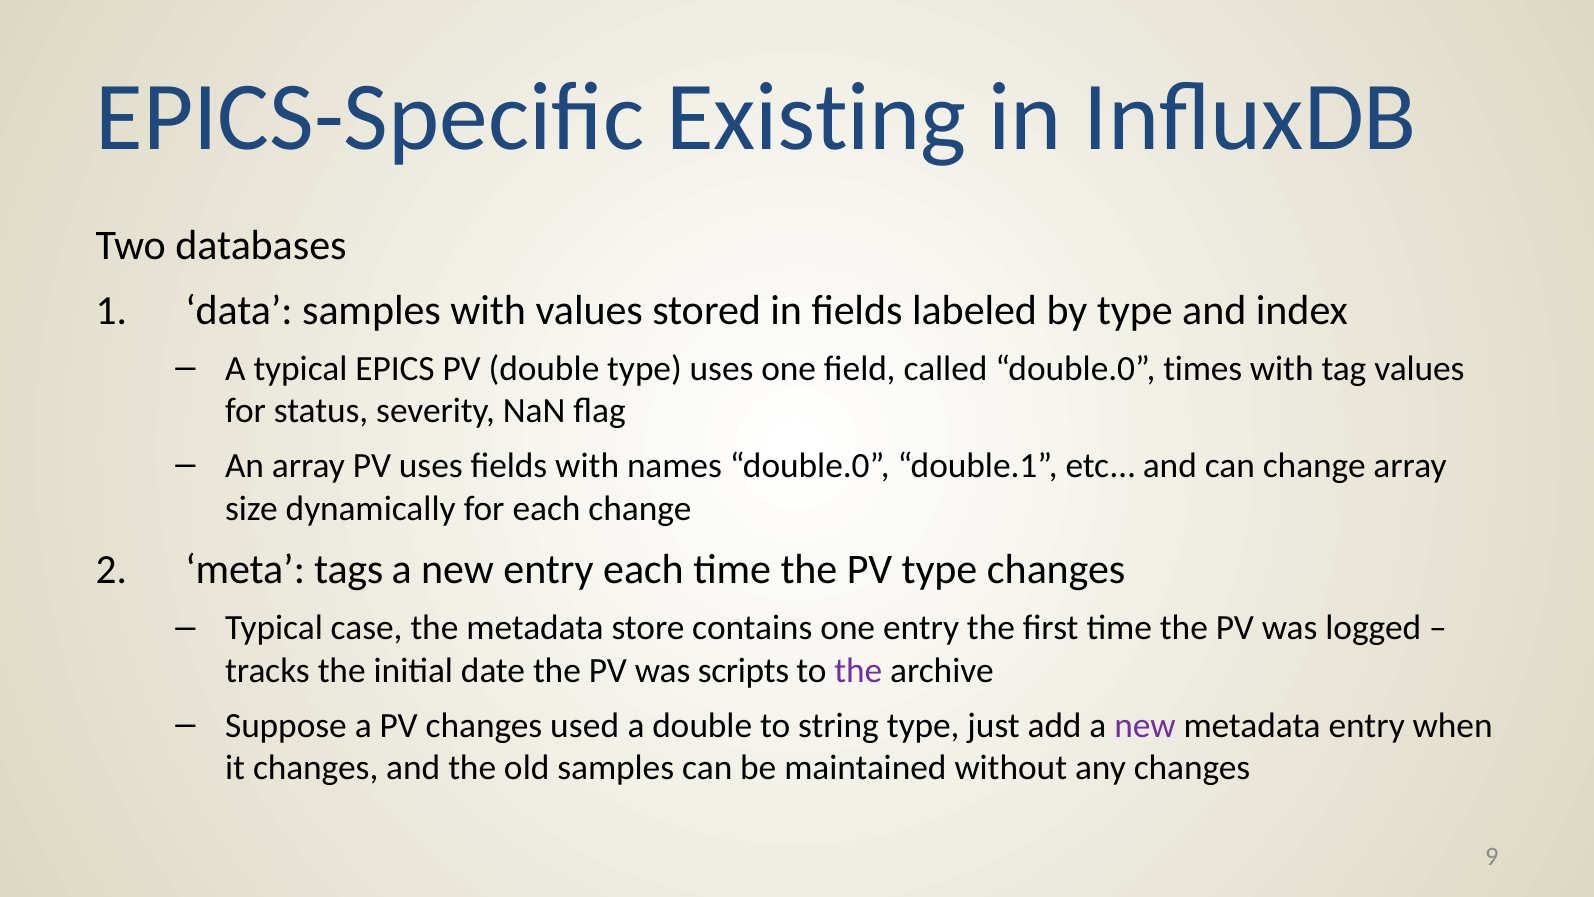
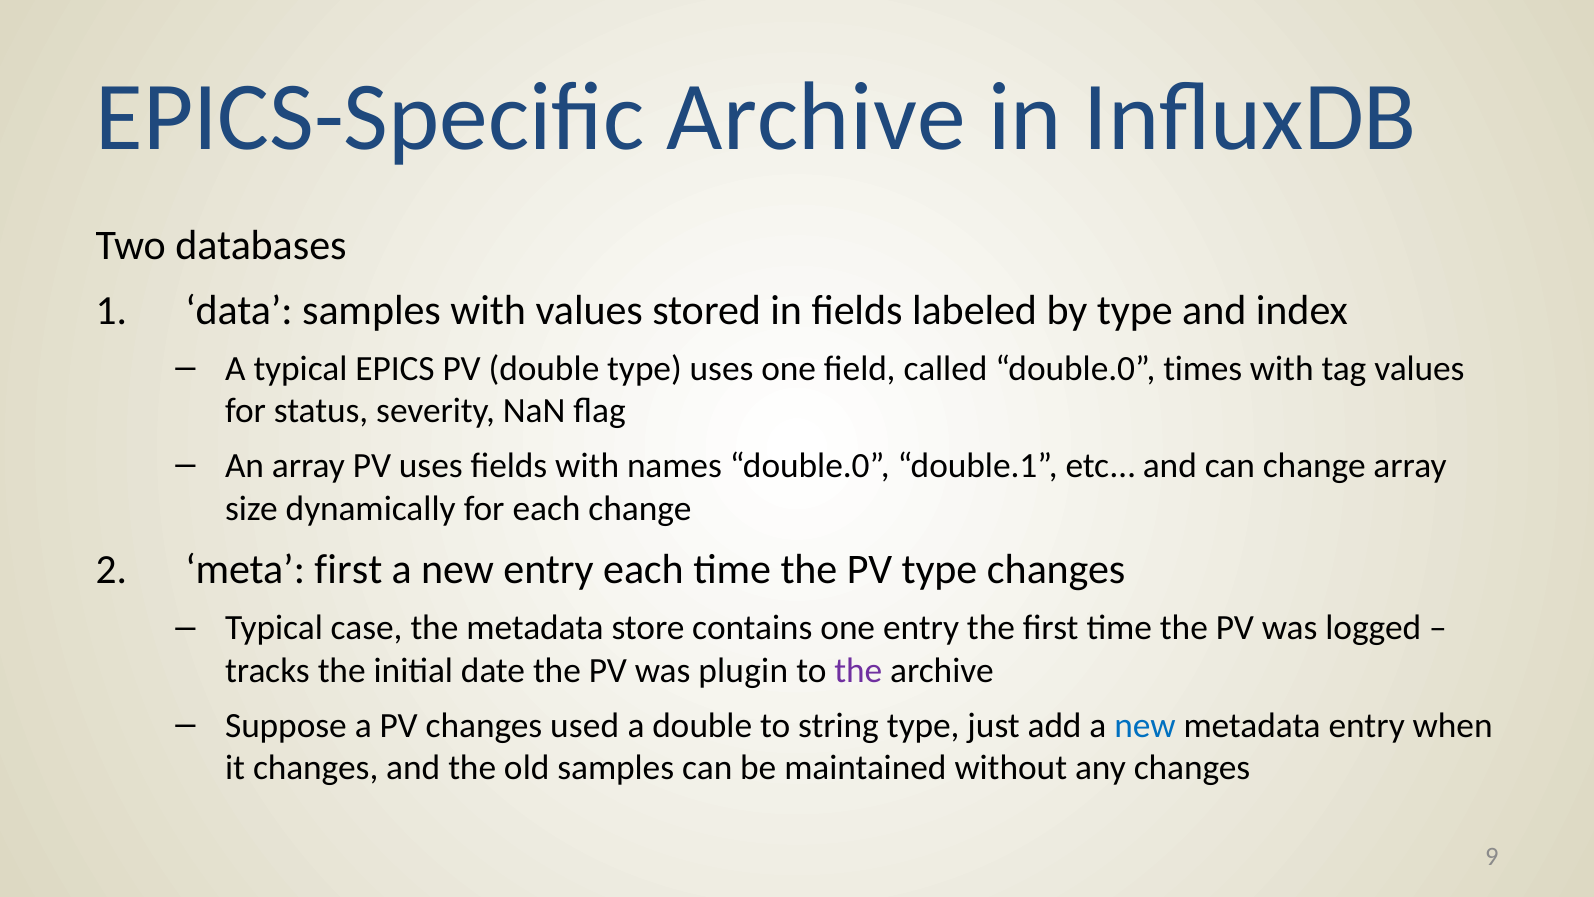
EPICS-Specific Existing: Existing -> Archive
meta tags: tags -> first
scripts: scripts -> plugin
new at (1145, 725) colour: purple -> blue
